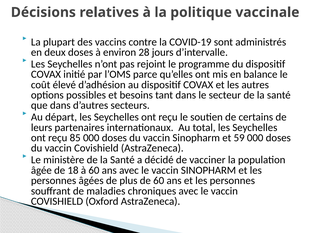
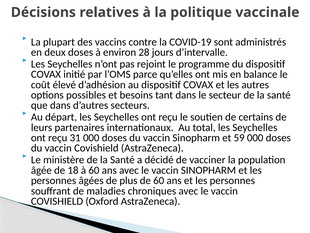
85: 85 -> 31
